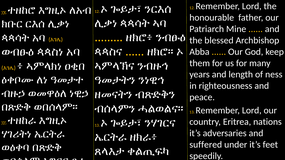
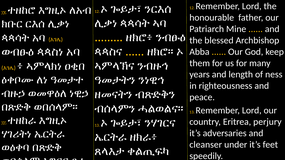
nations: nations -> perjury
suffered: suffered -> cleanser
